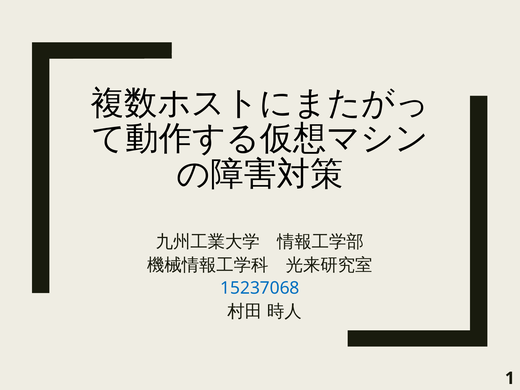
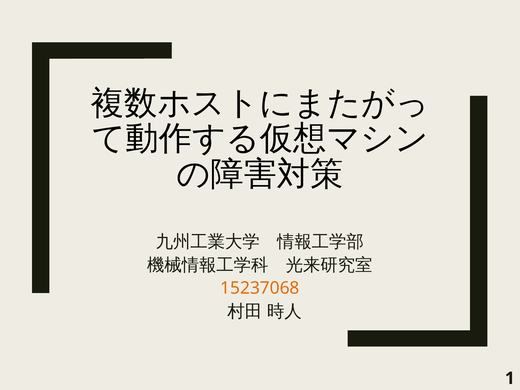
15237068 colour: blue -> orange
